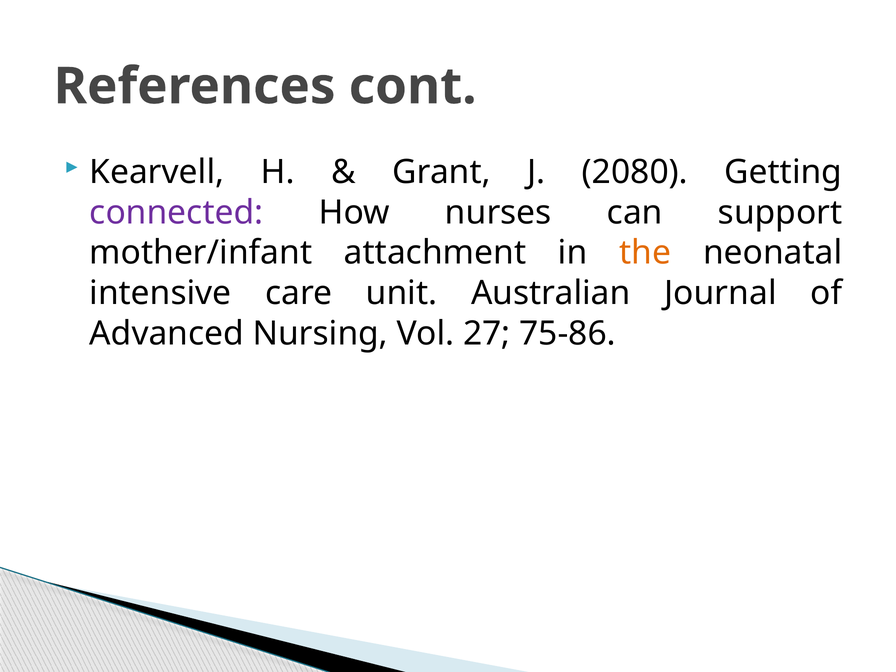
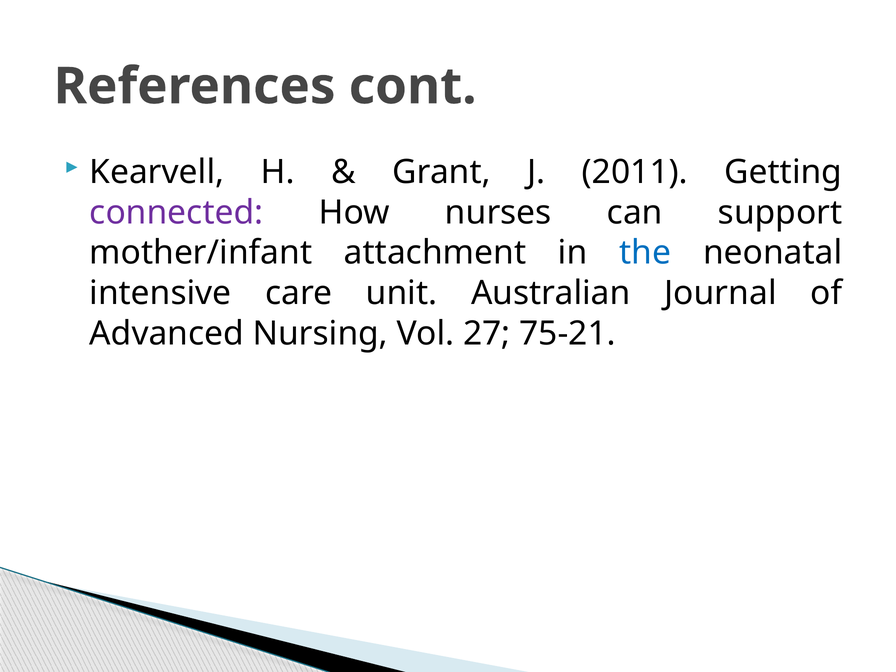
2080: 2080 -> 2011
the colour: orange -> blue
75-86: 75-86 -> 75-21
